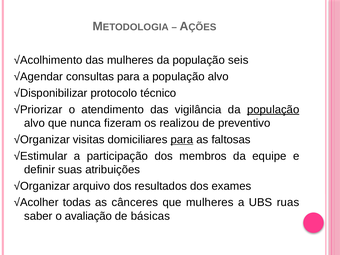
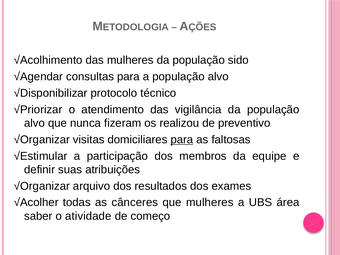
seis: seis -> sido
população at (273, 110) underline: present -> none
ruas: ruas -> área
avaliação: avaliação -> atividade
básicas: básicas -> começo
